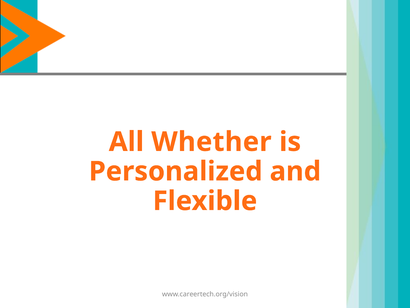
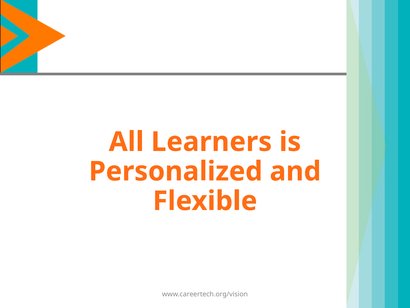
Whether: Whether -> Learners
